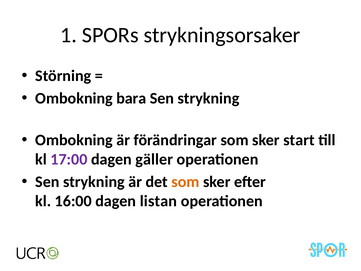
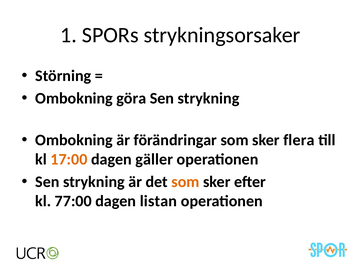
bara: bara -> göra
start: start -> flera
17:00 colour: purple -> orange
16:00: 16:00 -> 77:00
